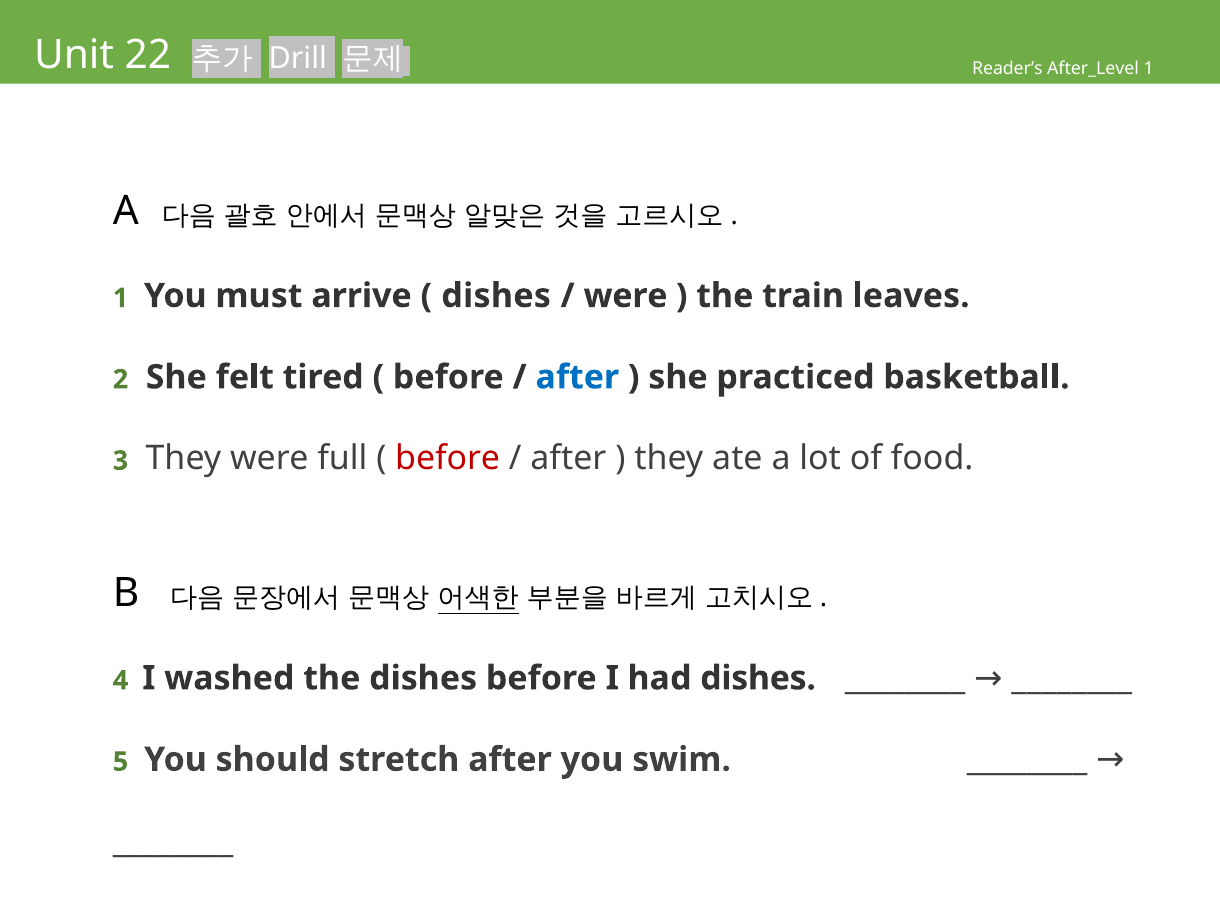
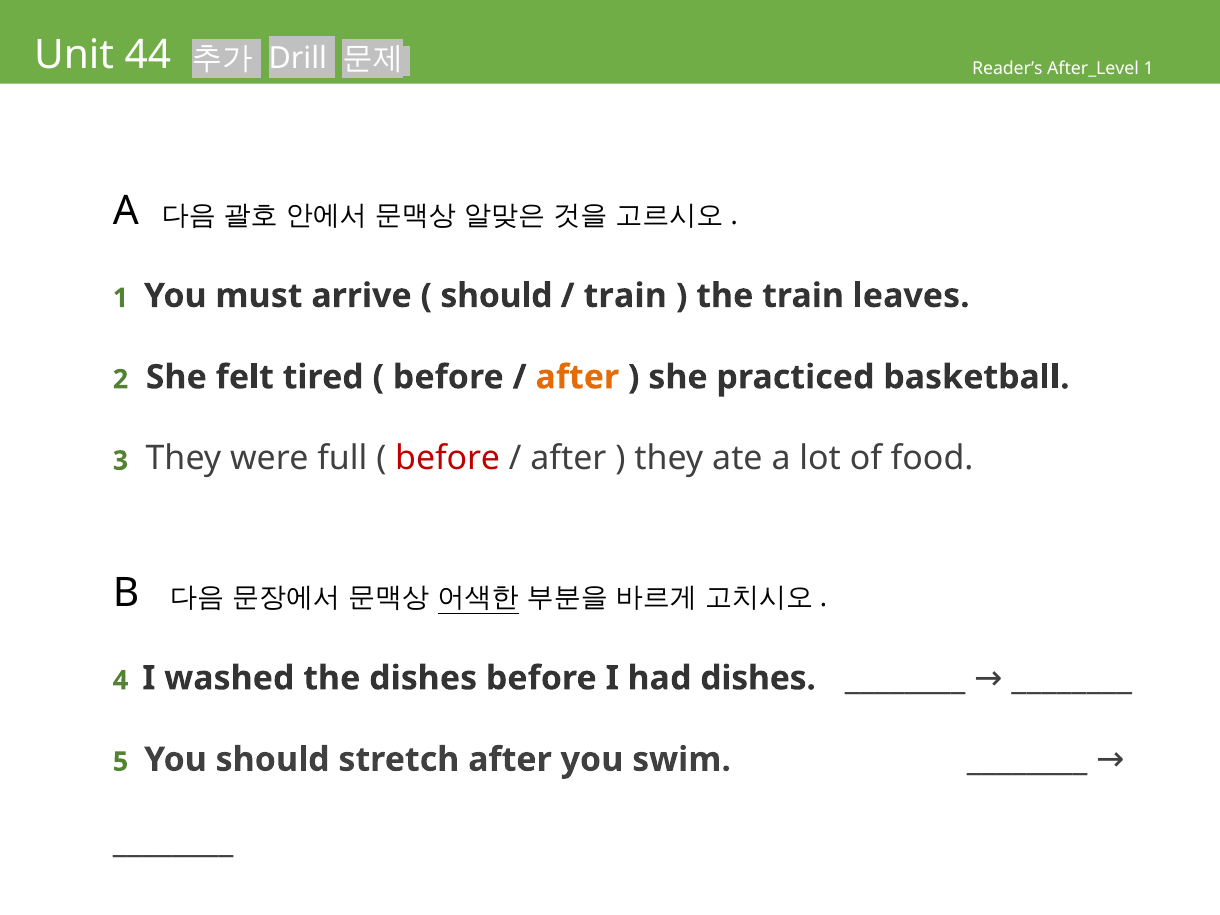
22: 22 -> 44
dishes at (496, 296): dishes -> should
were at (625, 296): were -> train
after at (577, 377) colour: blue -> orange
